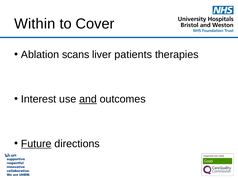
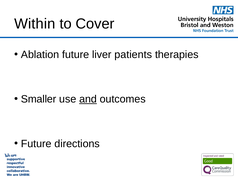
Ablation scans: scans -> future
Interest: Interest -> Smaller
Future at (36, 143) underline: present -> none
